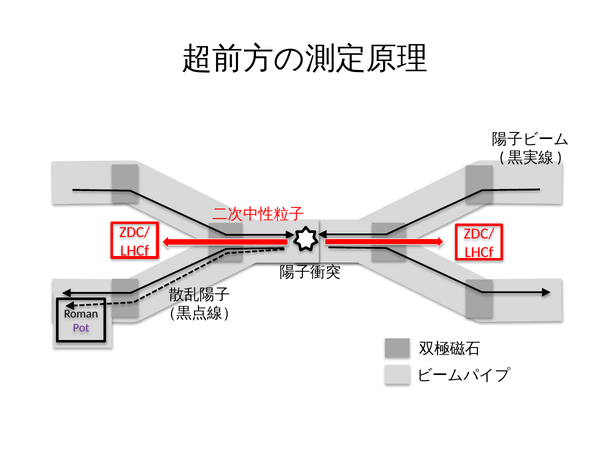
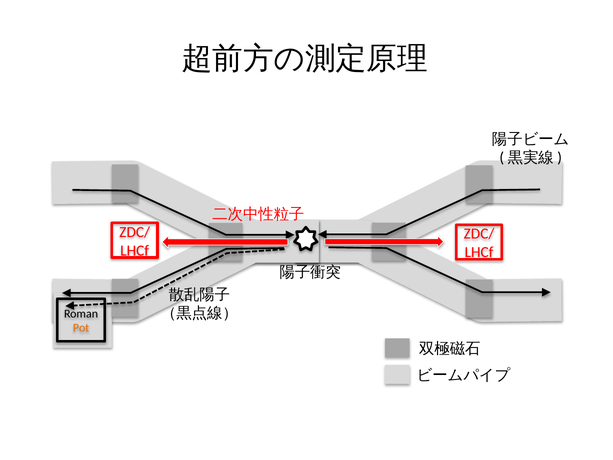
Pot colour: purple -> orange
